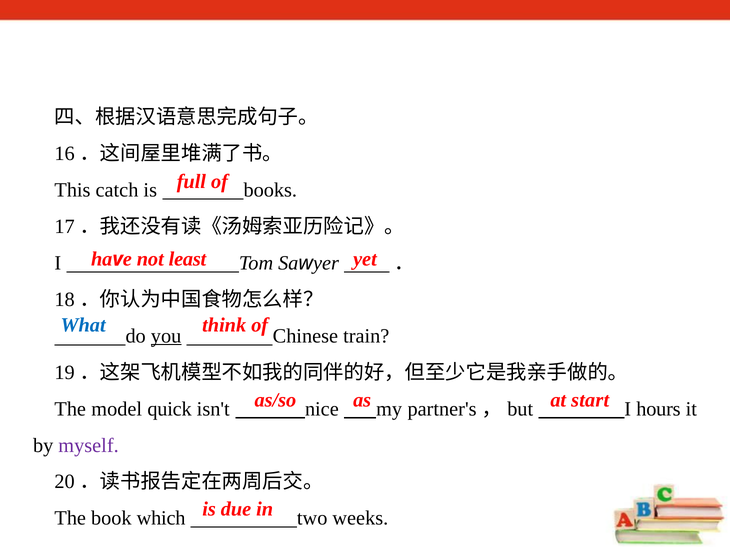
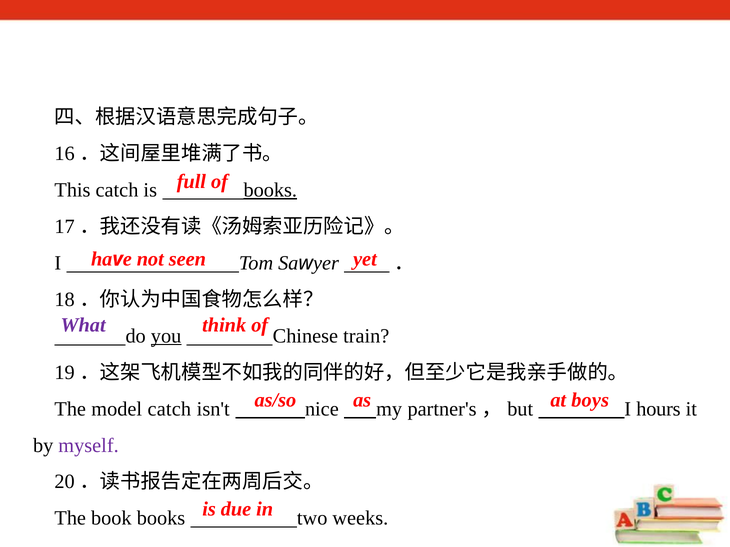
books at (270, 190) underline: none -> present
least: least -> seen
What colour: blue -> purple
start: start -> boys
model quick: quick -> catch
book which: which -> books
